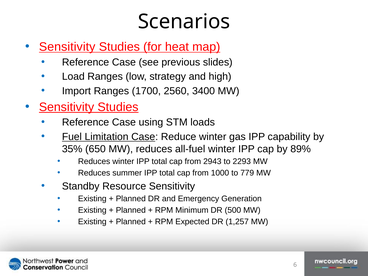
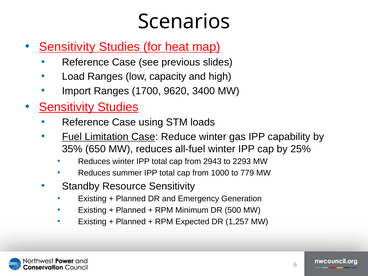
strategy: strategy -> capacity
2560: 2560 -> 9620
89%: 89% -> 25%
